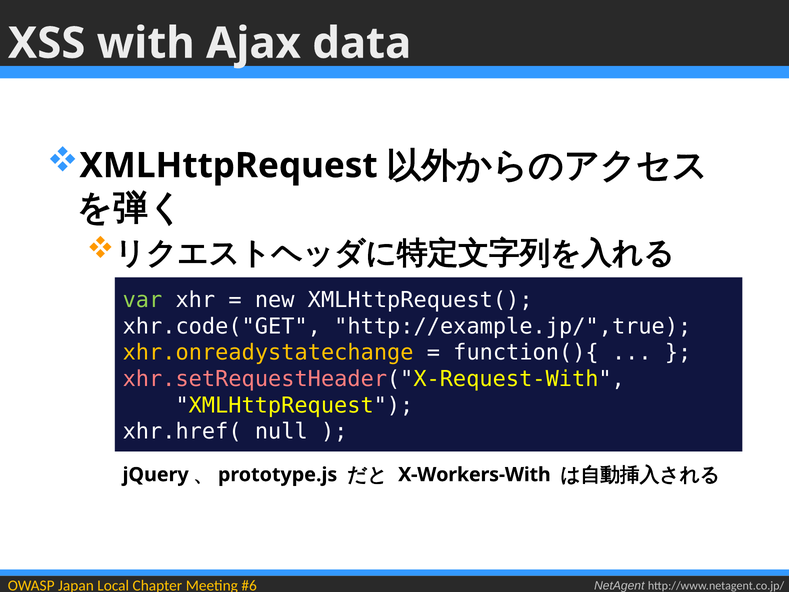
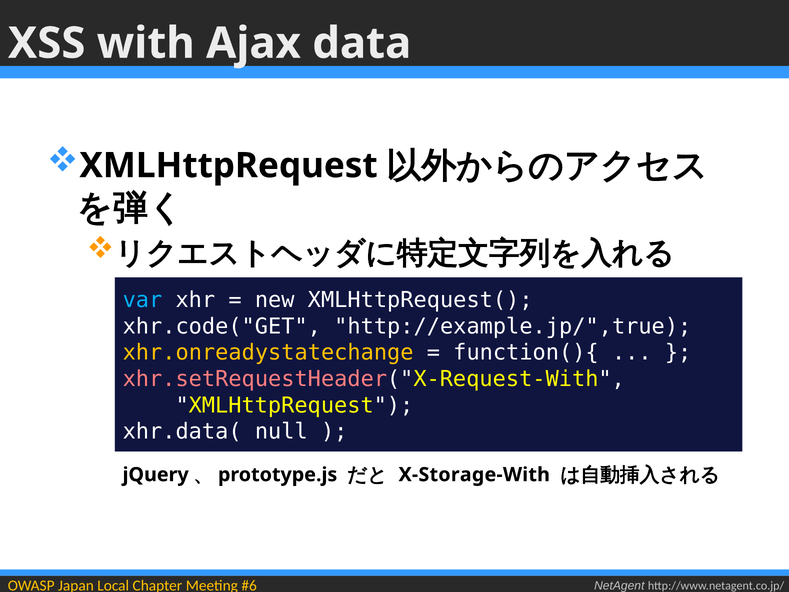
var colour: light green -> light blue
xhr.href(: xhr.href( -> xhr.data(
X-Workers-With: X-Workers-With -> X-Storage-With
